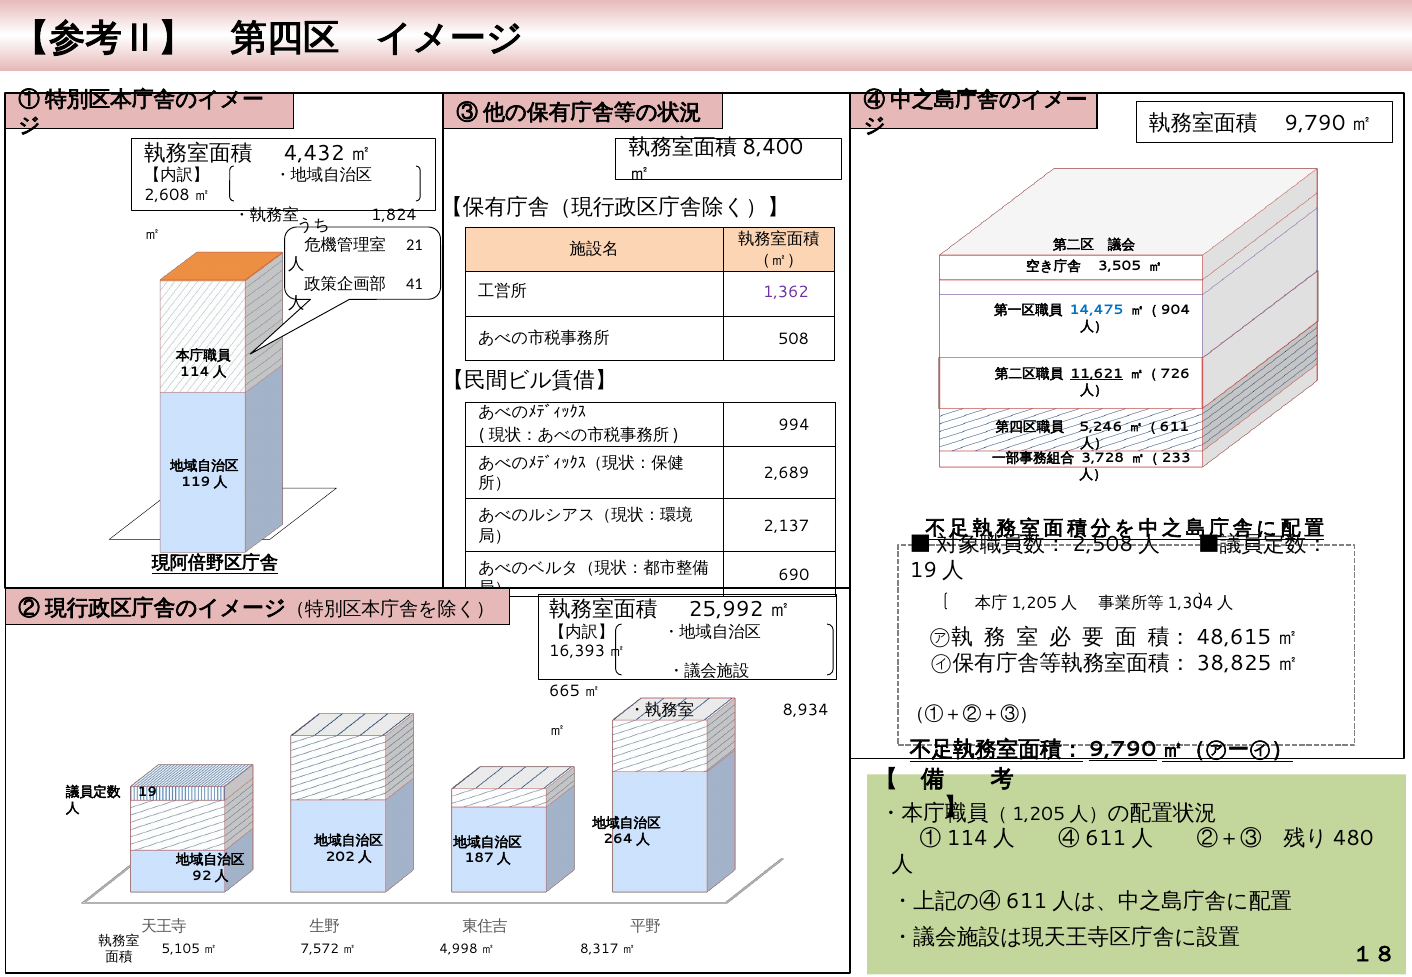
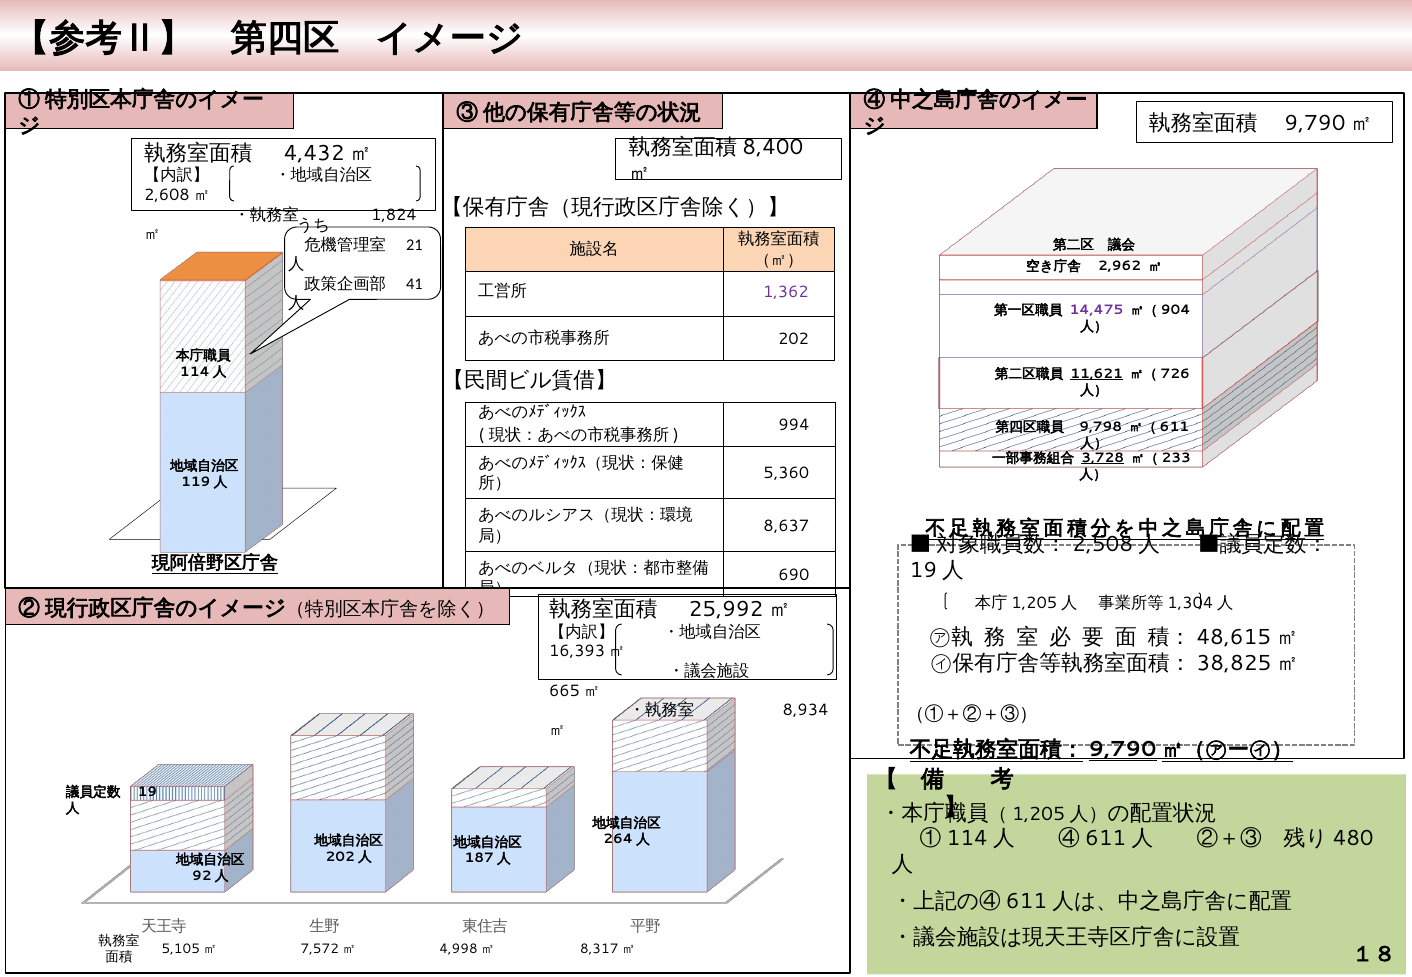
3,505: 3,505 -> 2,962
14,475 colour: blue -> purple
508: 508 -> 202
5,246: 5,246 -> 9,798
3,728 underline: none -> present
2,689: 2,689 -> 5,360
2,137: 2,137 -> 8,637
